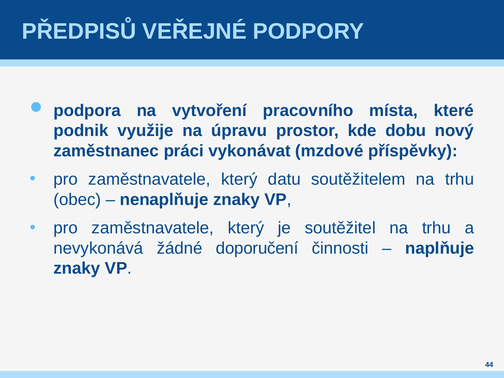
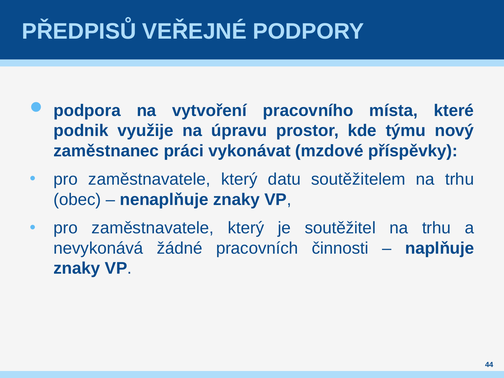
dobu: dobu -> týmu
doporučení: doporučení -> pracovních
